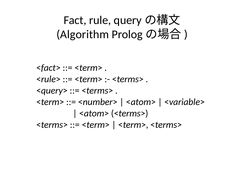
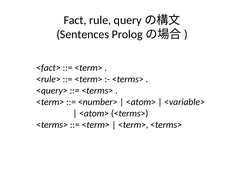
Algorithm: Algorithm -> Sentences
